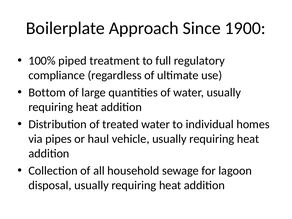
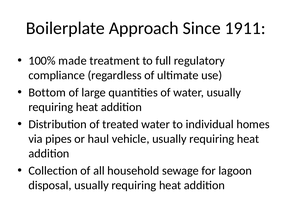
1900: 1900 -> 1911
piped: piped -> made
